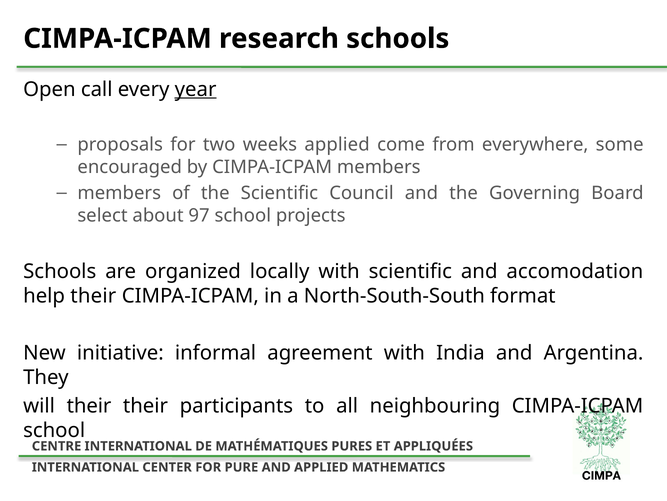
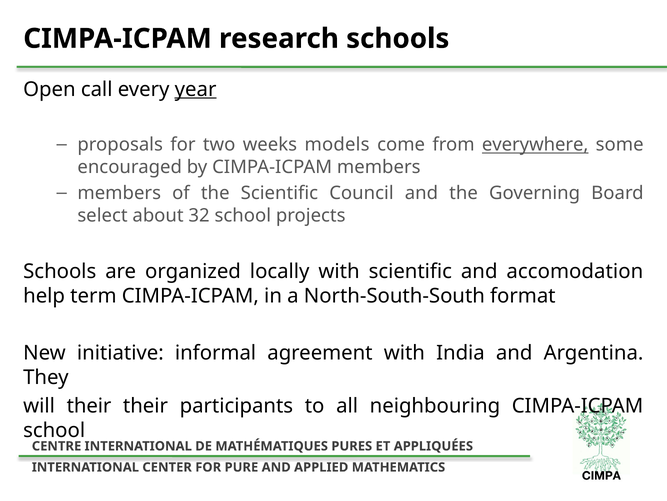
weeks applied: applied -> models
everywhere underline: none -> present
97: 97 -> 32
help their: their -> term
